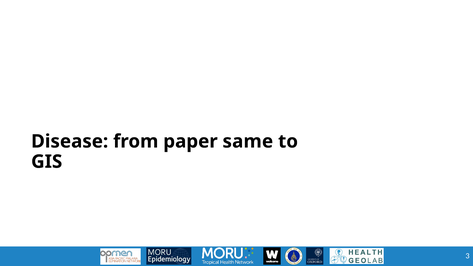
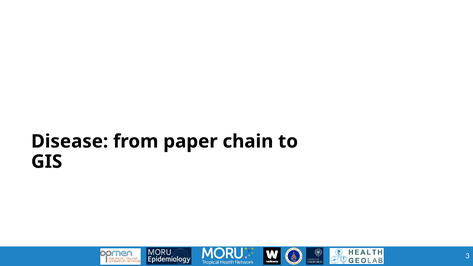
same: same -> chain
